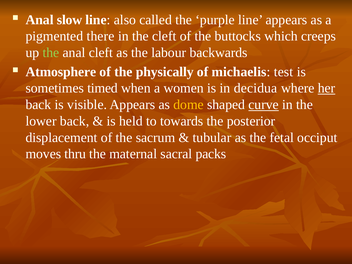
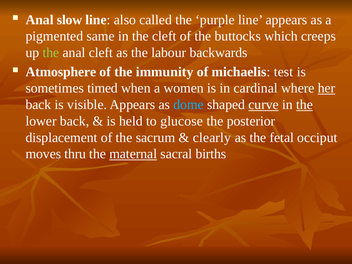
there: there -> same
physically: physically -> immunity
decidua: decidua -> cardinal
dome colour: yellow -> light blue
the at (305, 105) underline: none -> present
towards: towards -> glucose
tubular: tubular -> clearly
maternal underline: none -> present
packs: packs -> births
